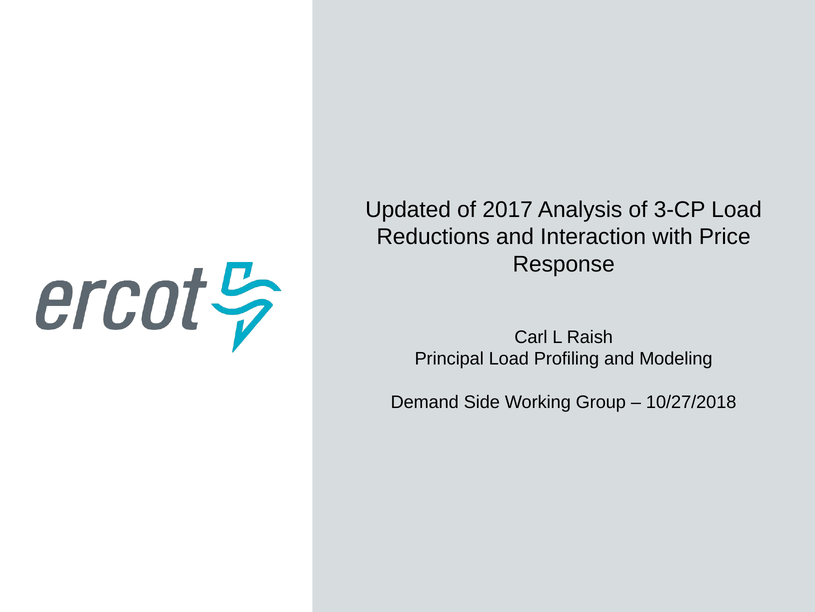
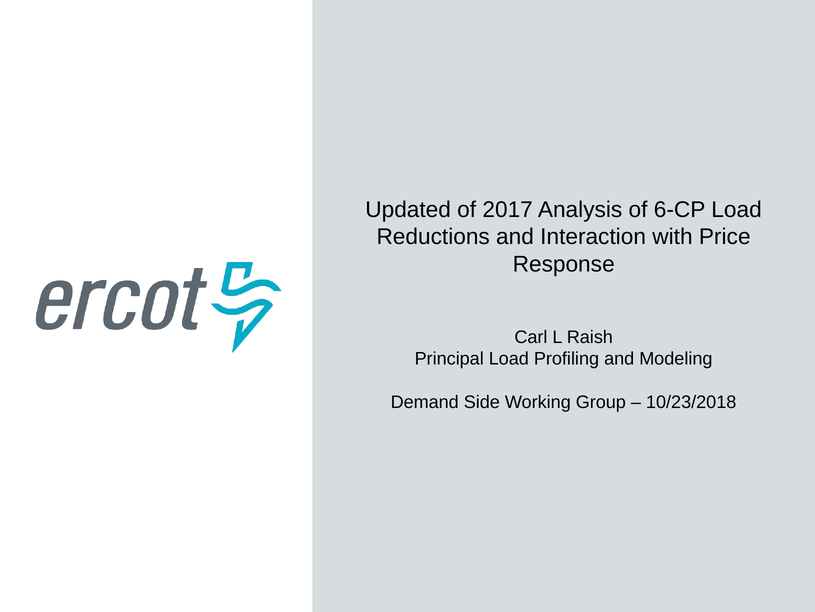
3-CP: 3-CP -> 6-CP
10/27/2018: 10/27/2018 -> 10/23/2018
